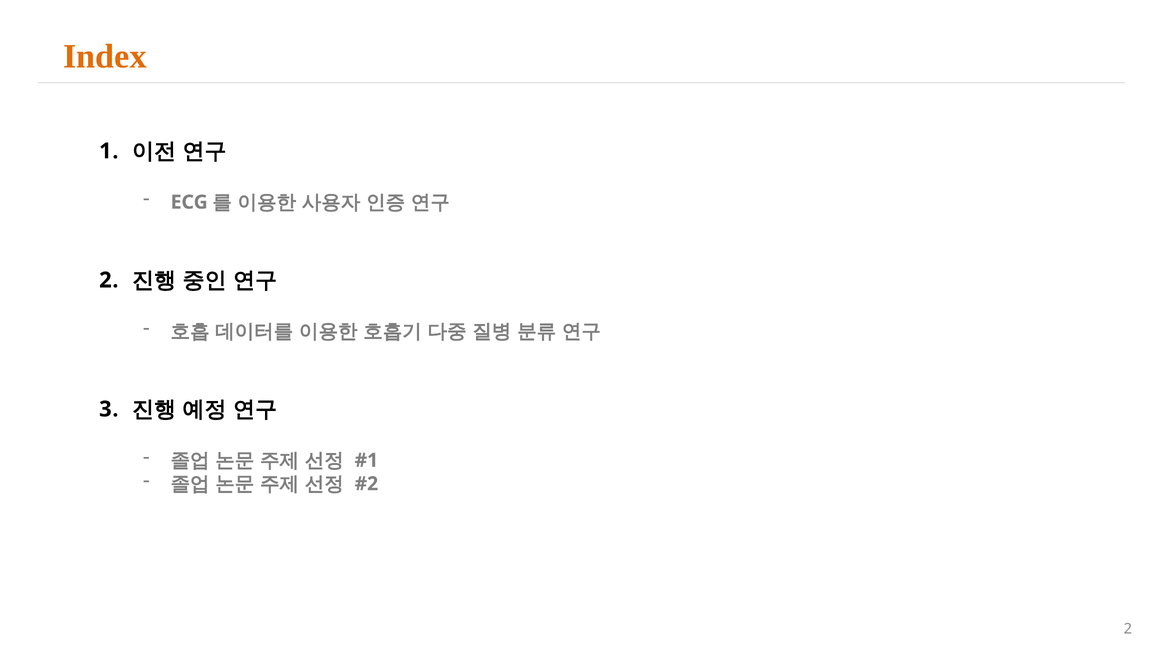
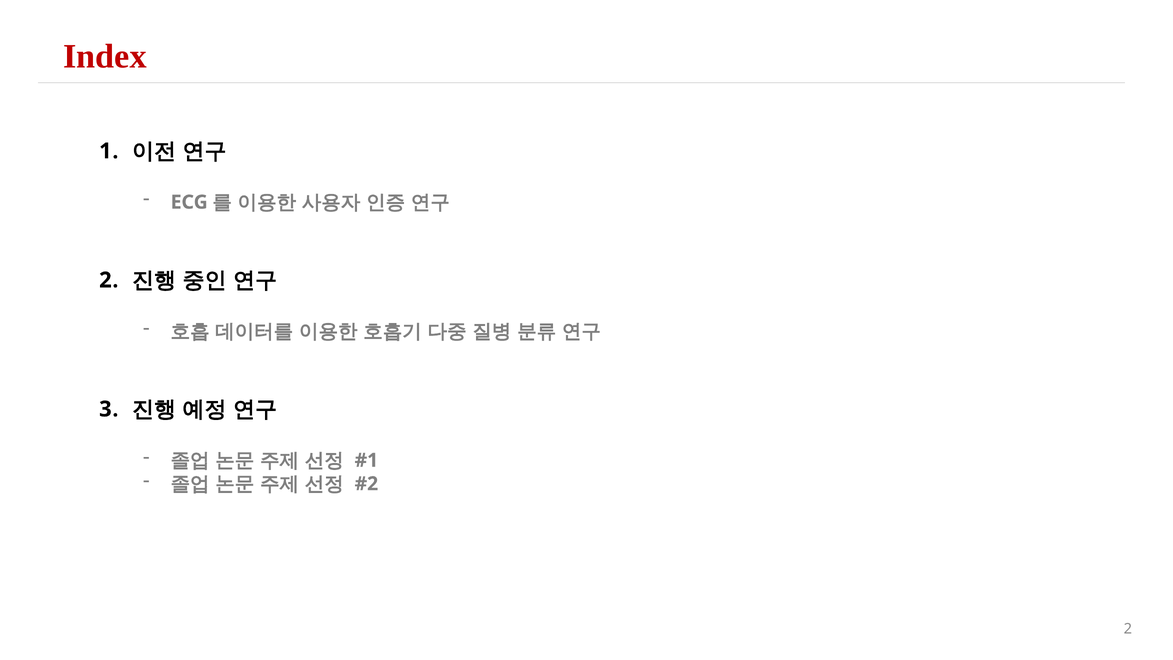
Index colour: orange -> red
